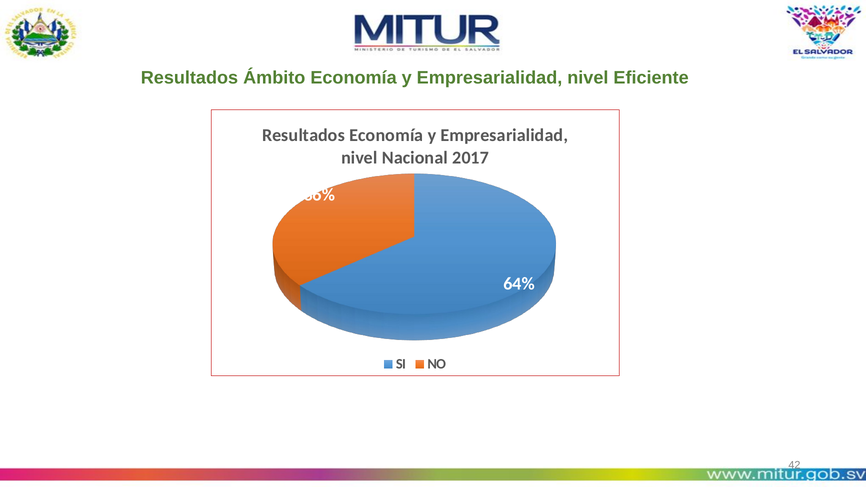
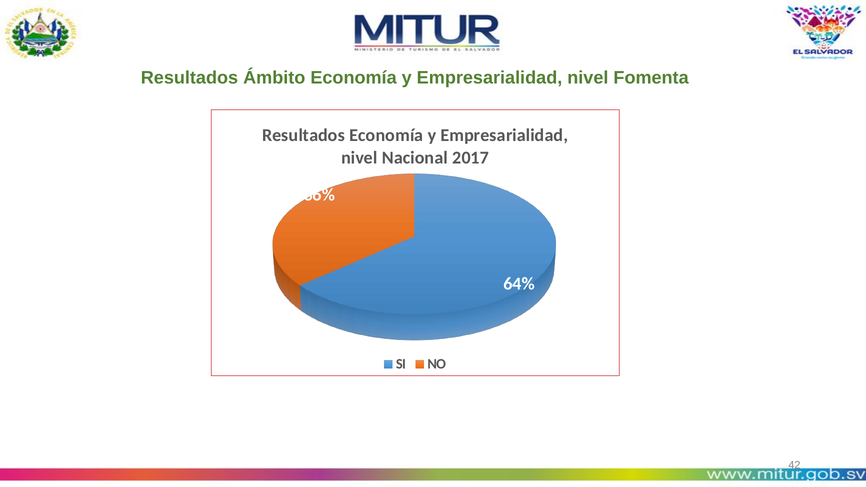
Eficiente: Eficiente -> Fomenta
